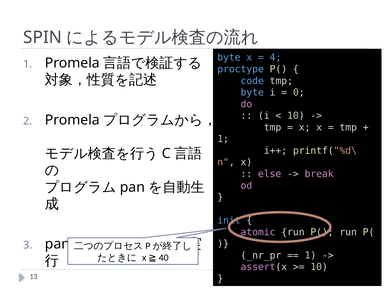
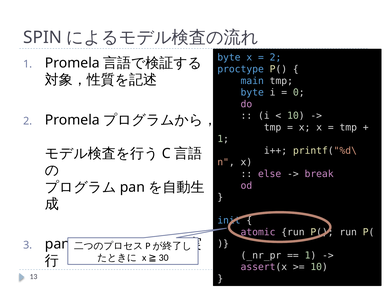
4 at (275, 57): 4 -> 2
code: code -> main
40: 40 -> 30
